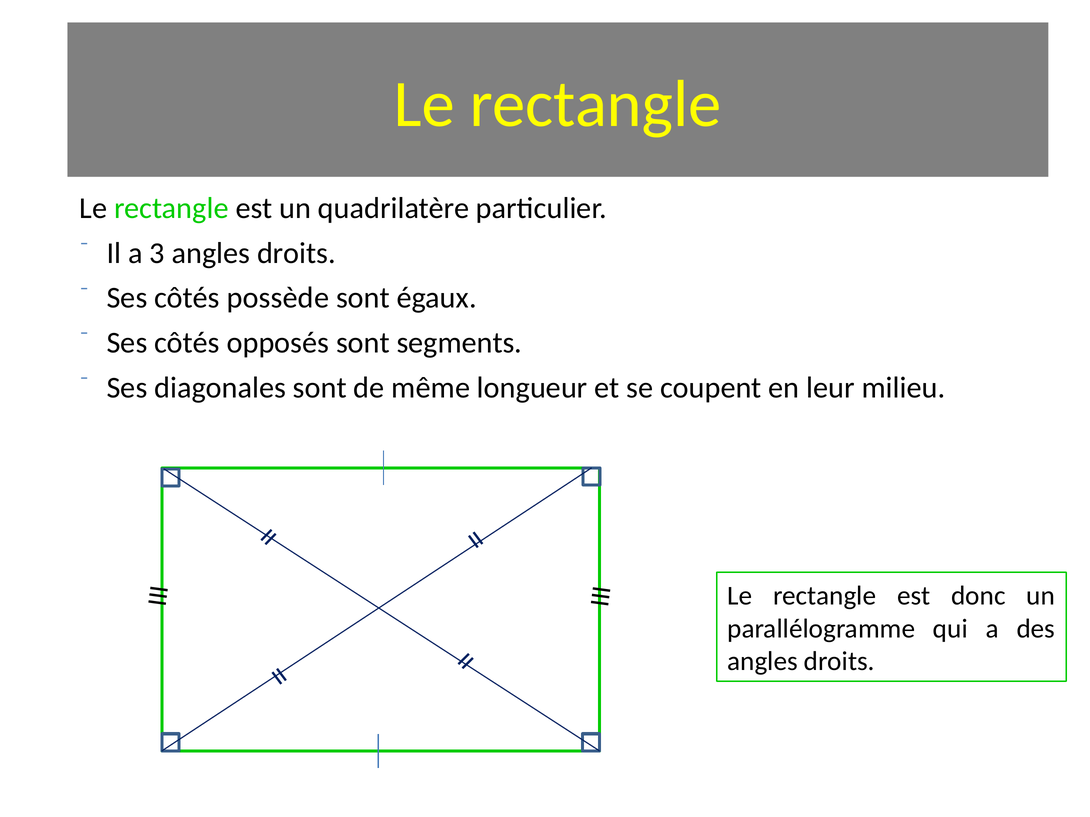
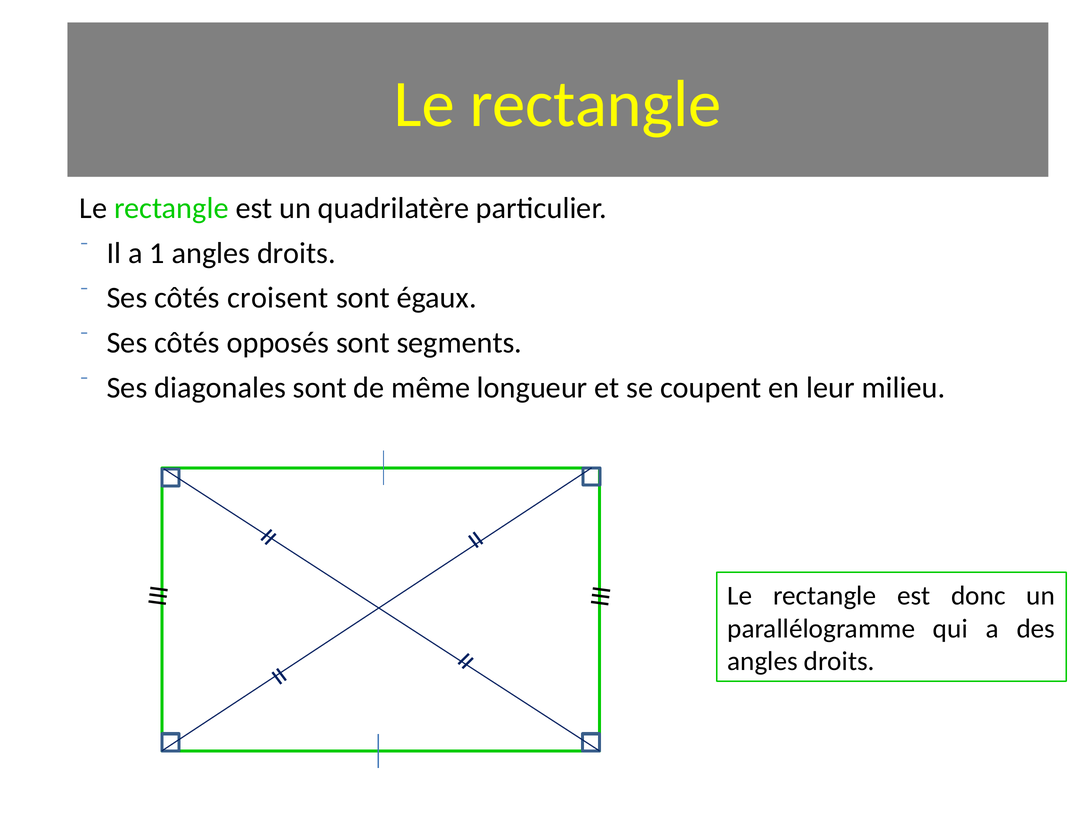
3: 3 -> 1
possède: possède -> croisent
